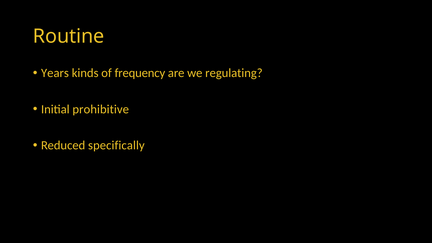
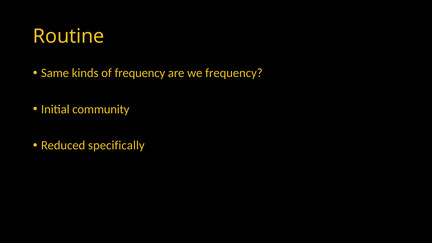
Years: Years -> Same
we regulating: regulating -> frequency
prohibitive: prohibitive -> community
